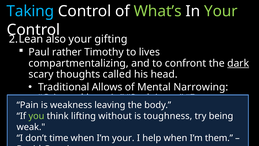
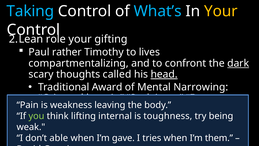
What’s colour: light green -> light blue
Your at (221, 11) colour: light green -> yellow
also: also -> role
head underline: none -> present
Allows: Allows -> Award
without: without -> internal
time: time -> able
I’m your: your -> gave
help: help -> tries
